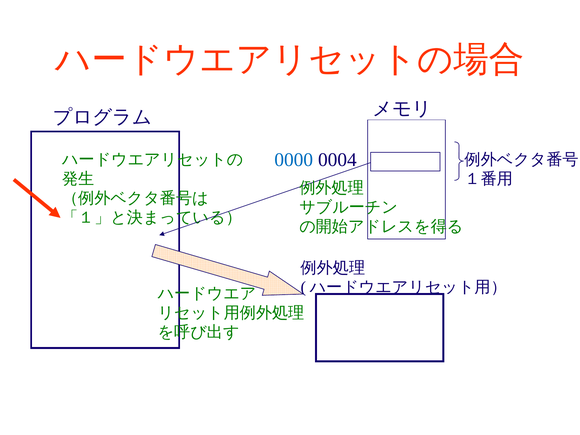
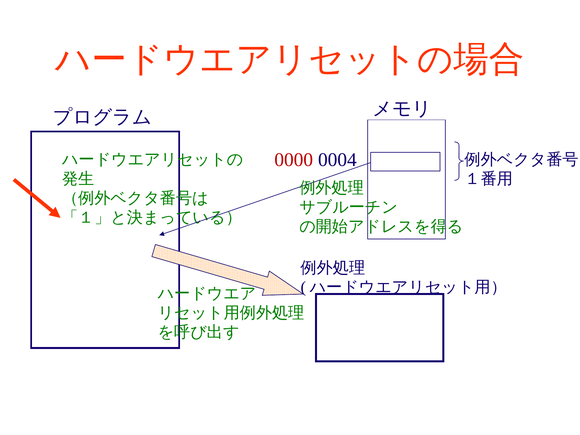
0000 colour: blue -> red
